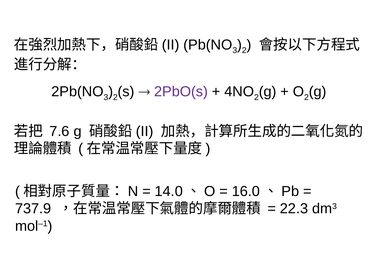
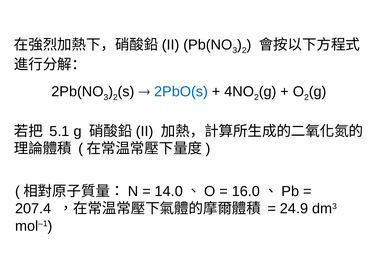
2PbO(s colour: purple -> blue
7.6: 7.6 -> 5.1
737.9: 737.9 -> 207.4
22.3: 22.3 -> 24.9
